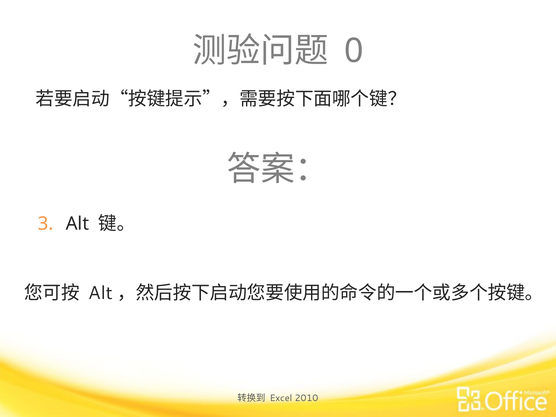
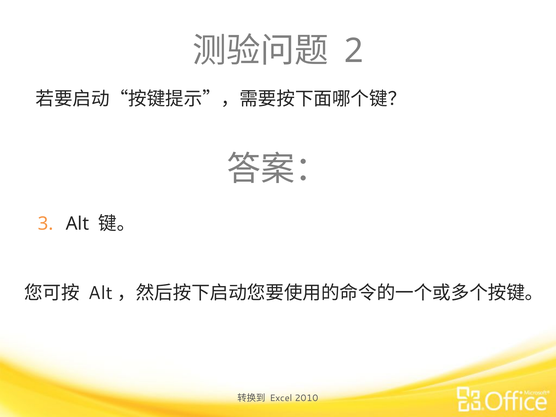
0: 0 -> 2
